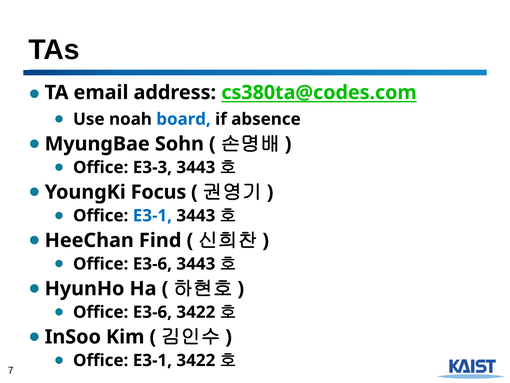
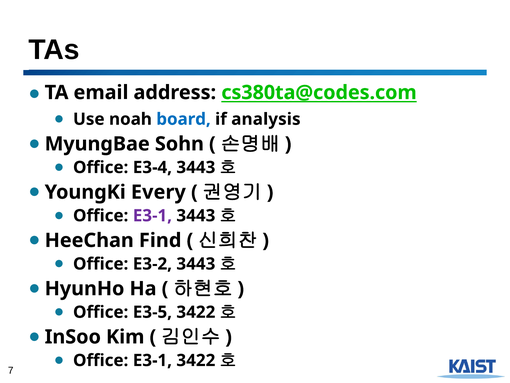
absence: absence -> analysis
E3-3: E3-3 -> E3-4
Focus: Focus -> Every
E3-1 at (152, 215) colour: blue -> purple
E3-6 at (152, 264): E3-6 -> E3-2
E3-6 at (152, 312): E3-6 -> E3-5
